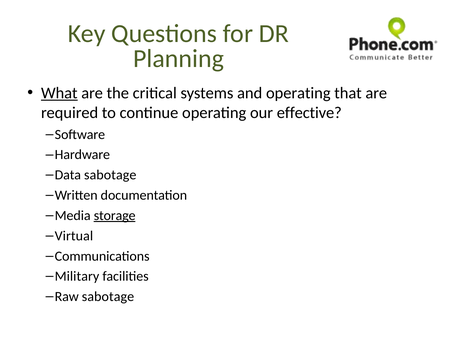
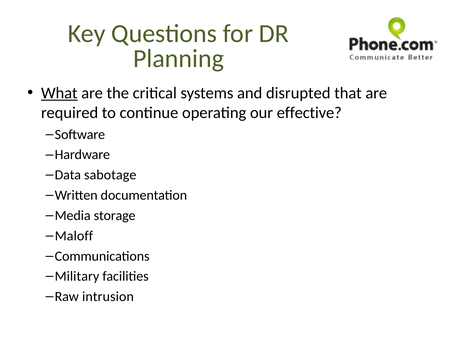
and operating: operating -> disrupted
storage underline: present -> none
Virtual: Virtual -> Maloff
Raw sabotage: sabotage -> intrusion
